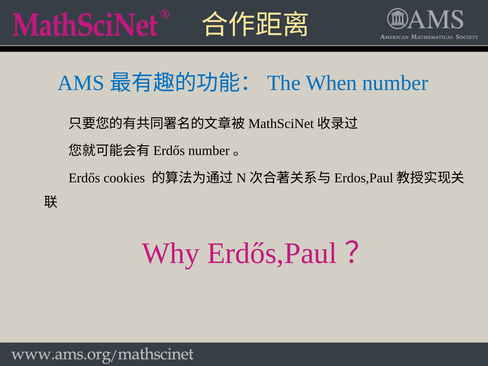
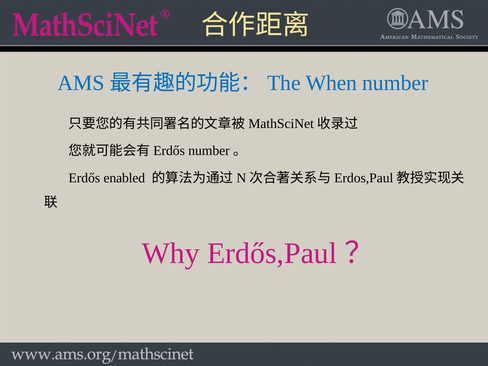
cookies: cookies -> enabled
